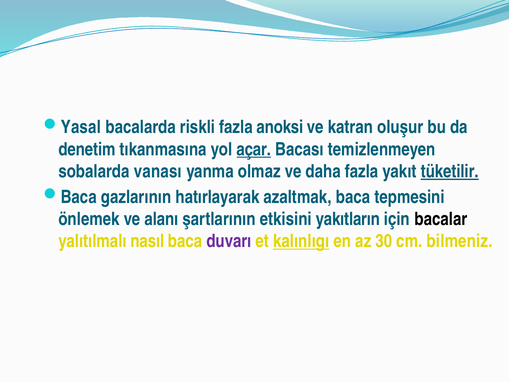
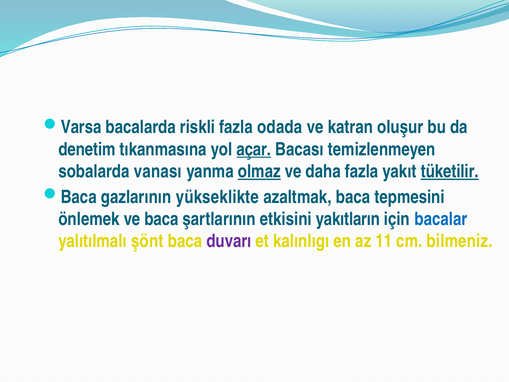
Yasal: Yasal -> Varsa
anoksi: anoksi -> odada
olmaz underline: none -> present
hatırlayarak: hatırlayarak -> yükseklikte
ve alanı: alanı -> baca
bacalar colour: black -> blue
nasıl: nasıl -> şönt
kalınlıgı underline: present -> none
30: 30 -> 11
